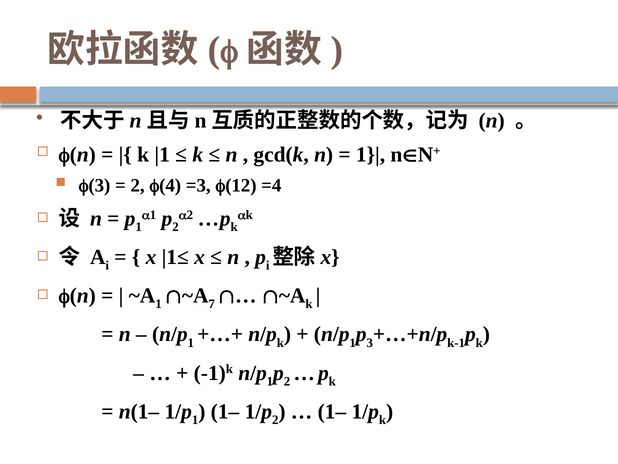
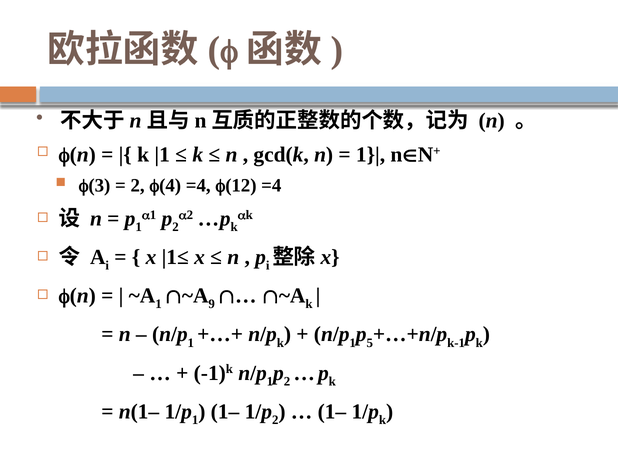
=3 at (198, 185): =3 -> =4
7: 7 -> 9
3 at (370, 342): 3 -> 5
